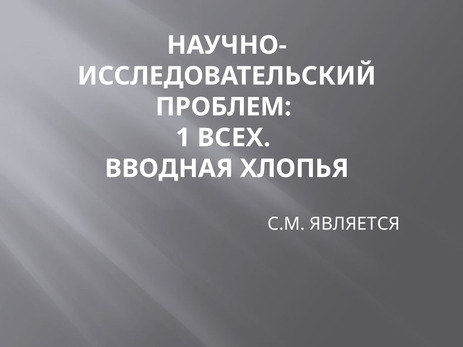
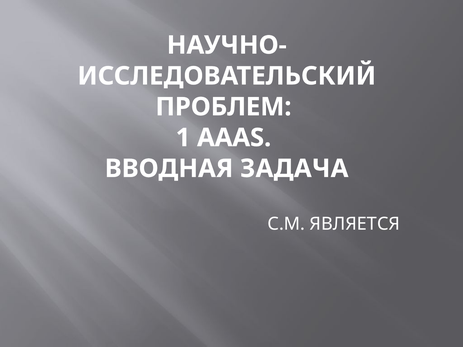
ВСЕХ: ВСЕХ -> AAAS
ХЛОПЬЯ: ХЛОПЬЯ -> ЗАДАЧА
